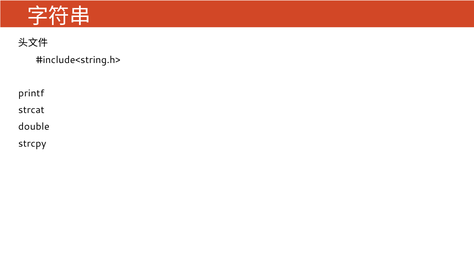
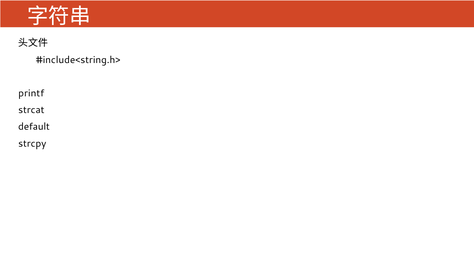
double: double -> default
